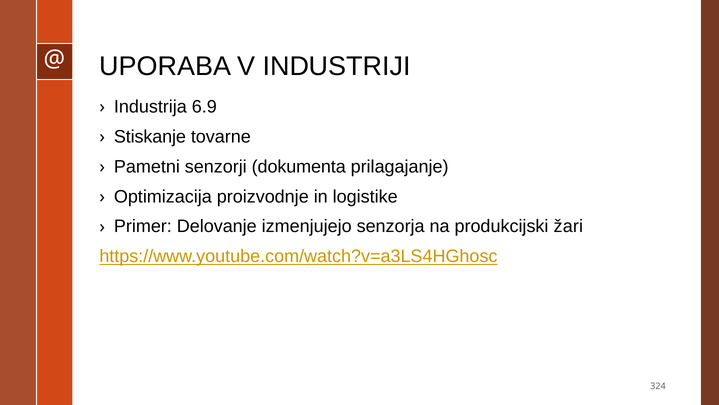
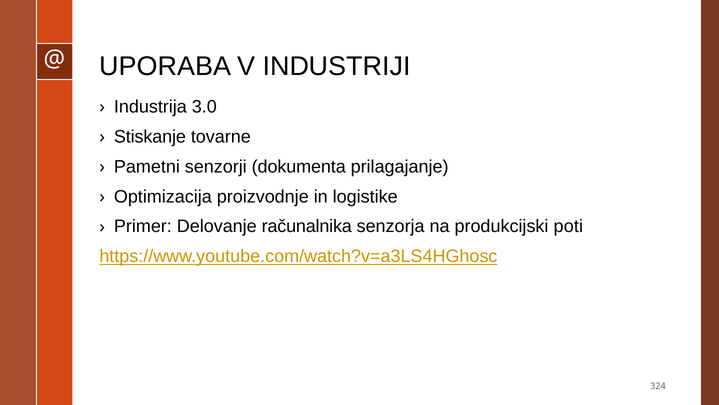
6.9: 6.9 -> 3.0
izmenjujejo: izmenjujejo -> računalnika
žari: žari -> poti
